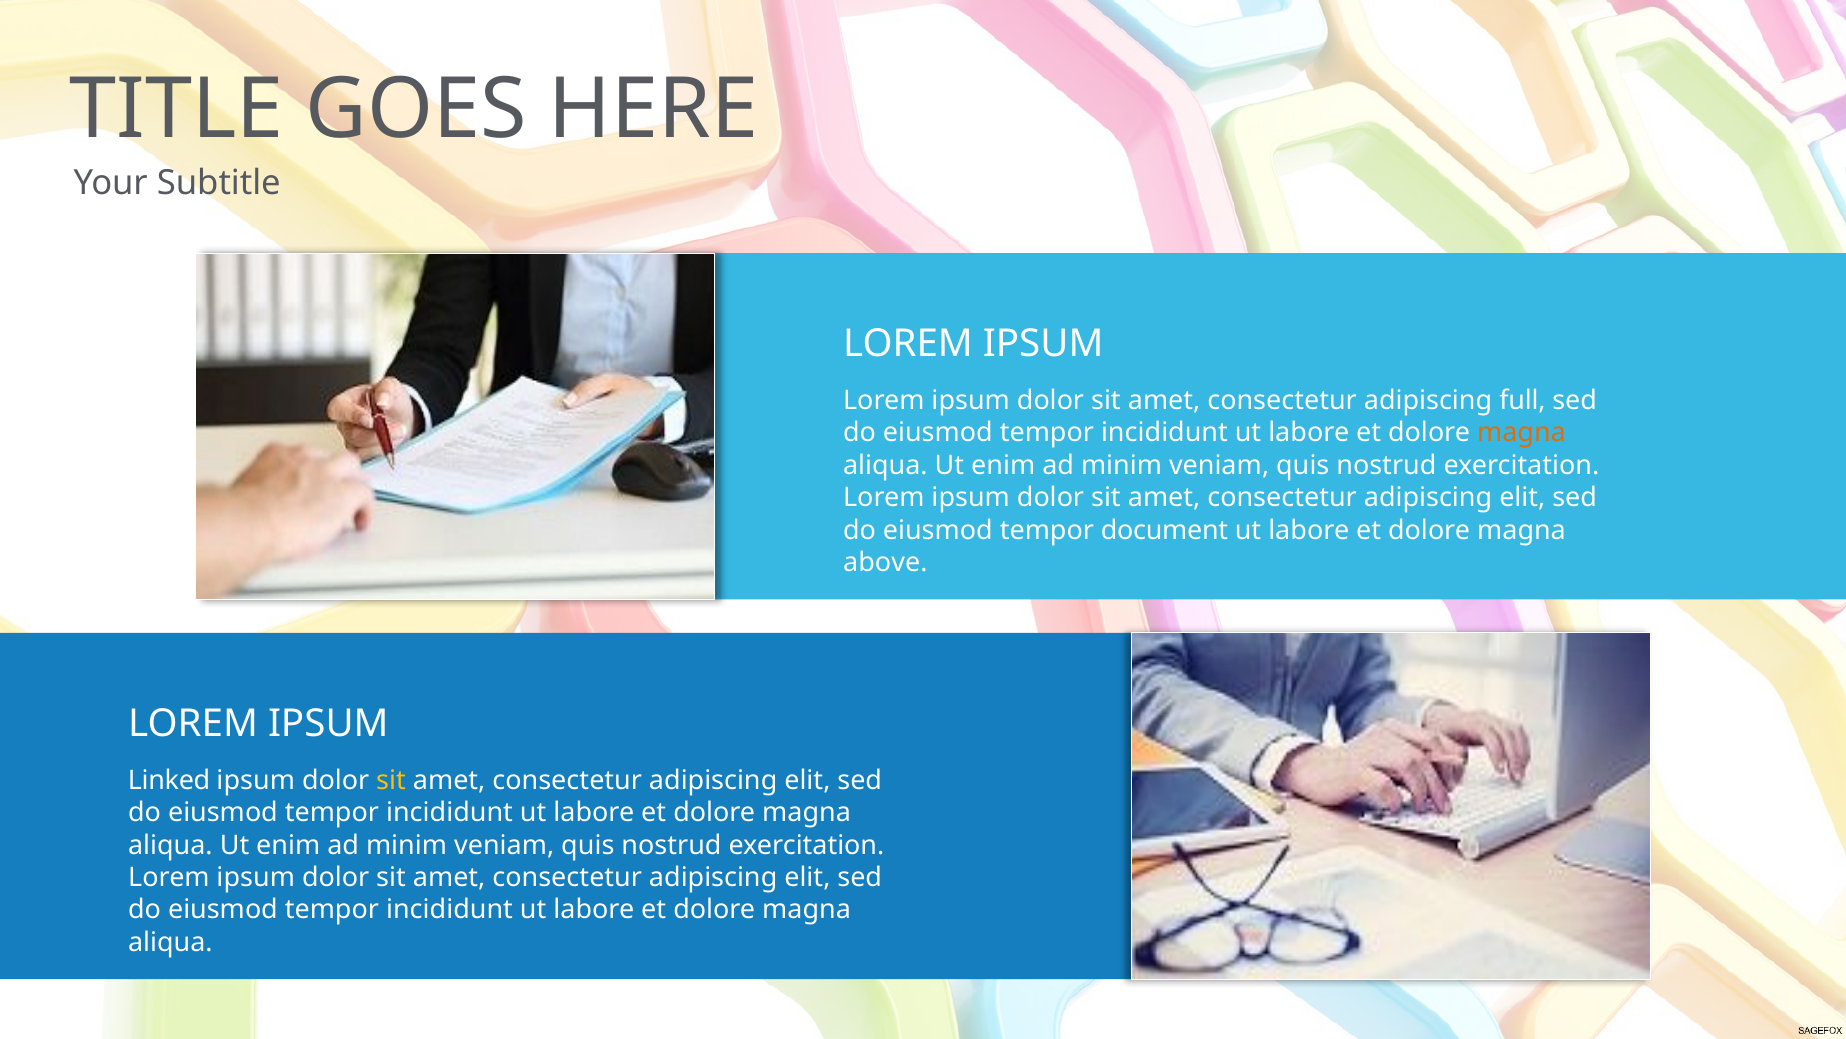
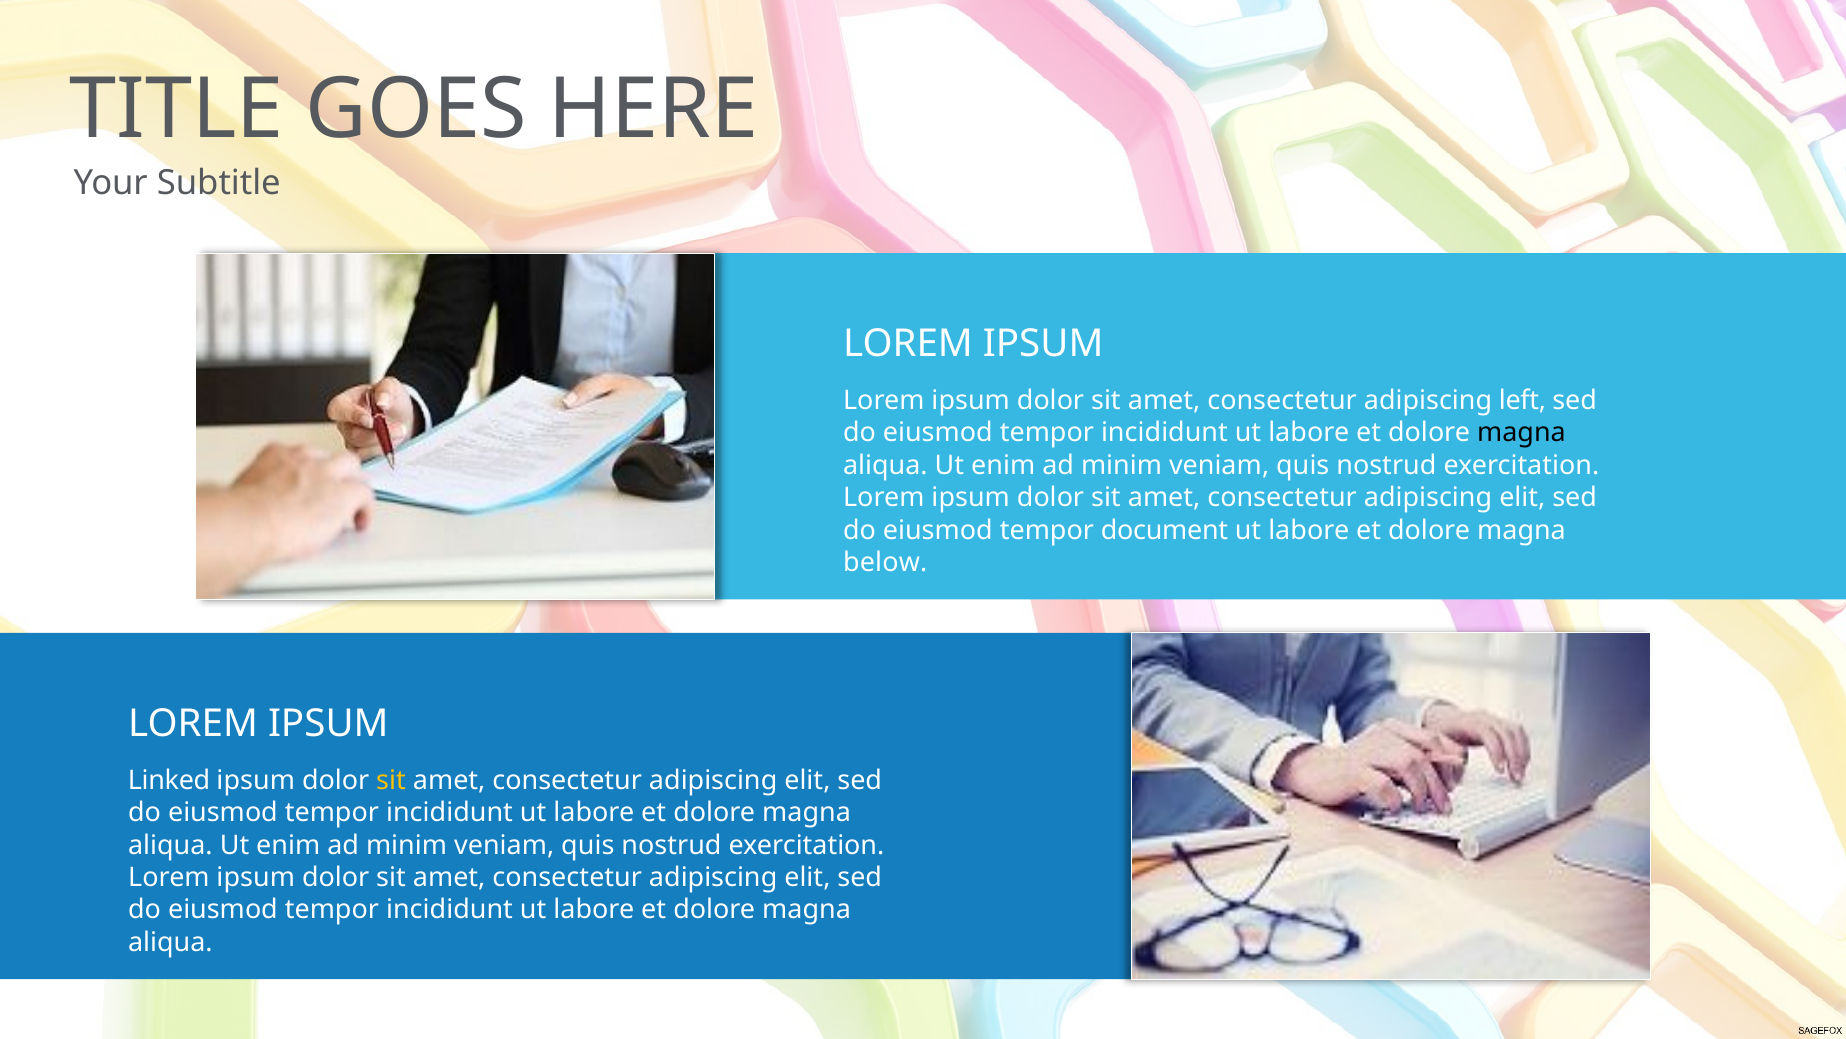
full: full -> left
magna at (1521, 433) colour: orange -> black
above: above -> below
